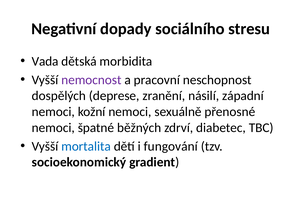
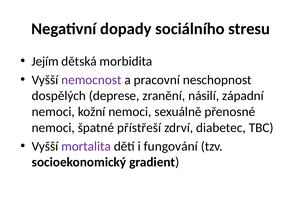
Vada: Vada -> Jejím
běžných: běžných -> přístřeší
mortalita colour: blue -> purple
